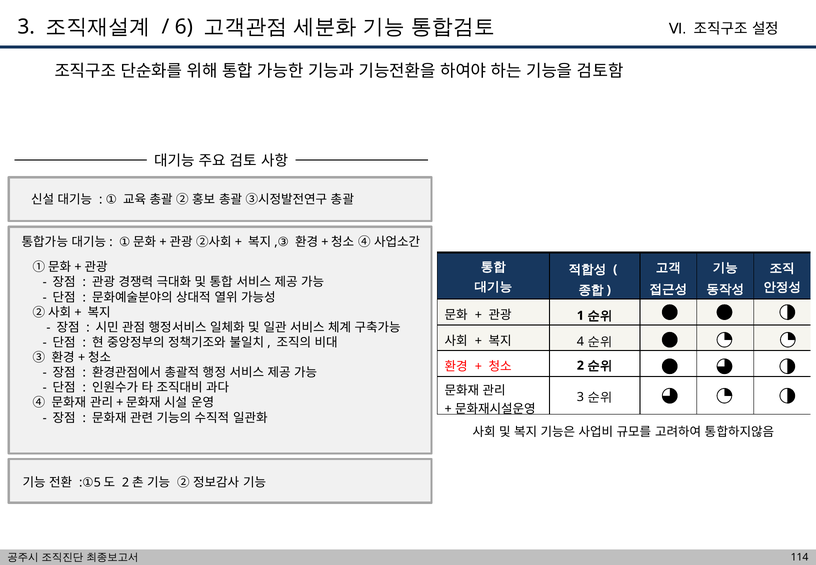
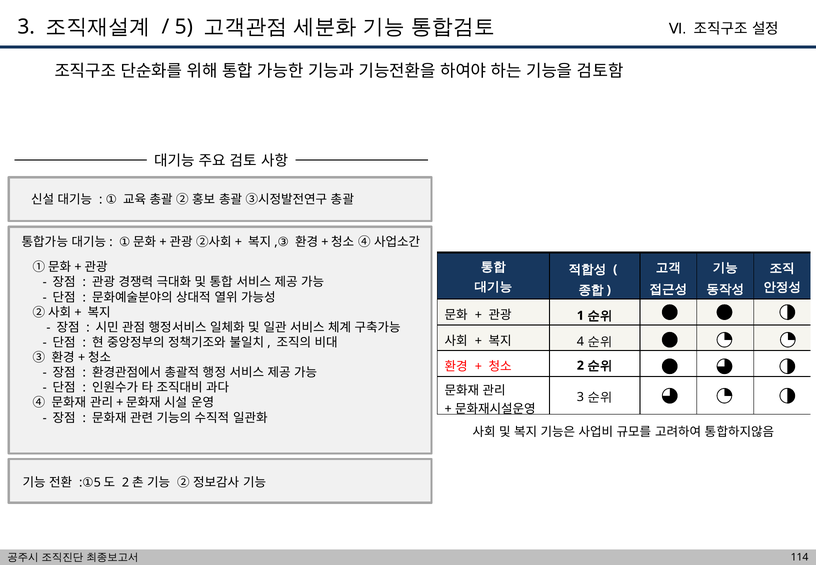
6 at (184, 27): 6 -> 5
